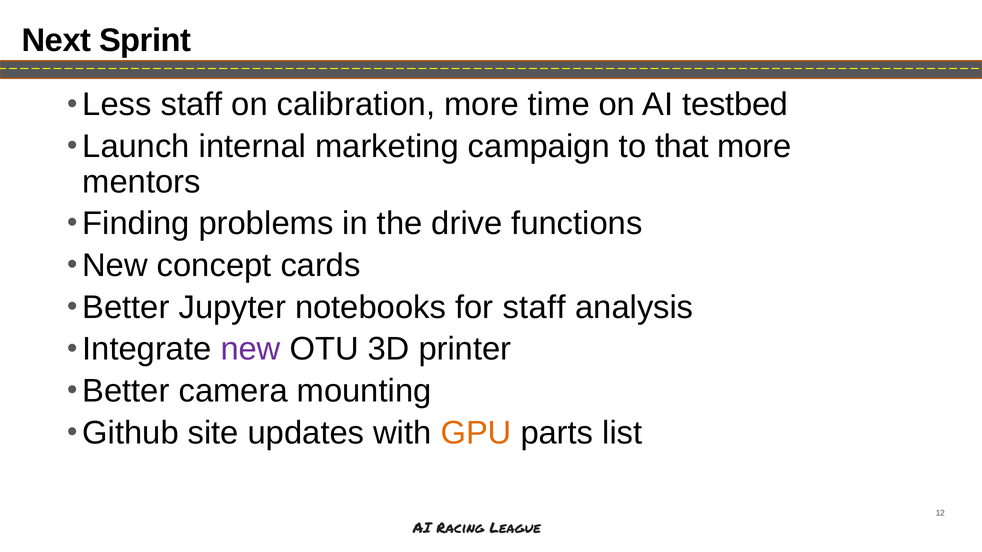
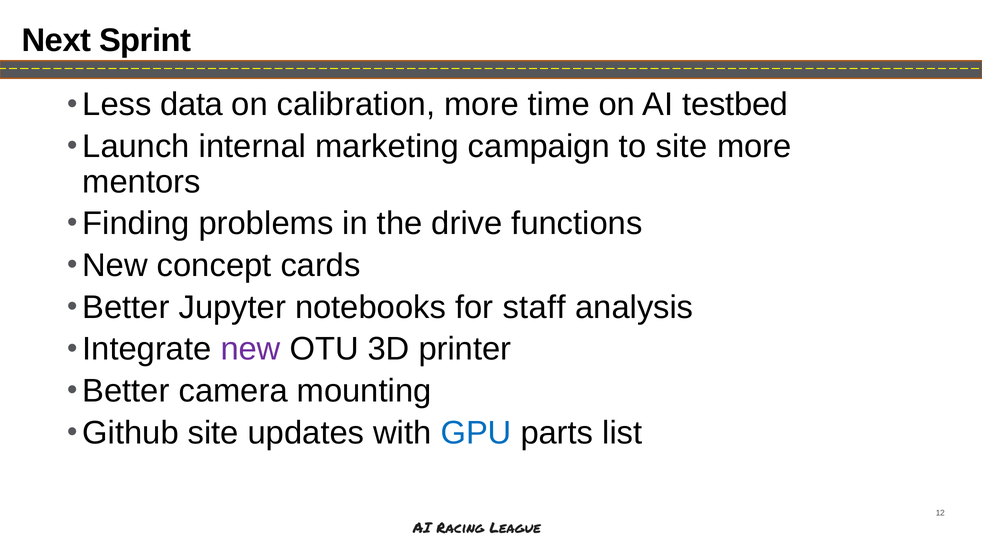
Less staff: staff -> data
to that: that -> site
GPU colour: orange -> blue
